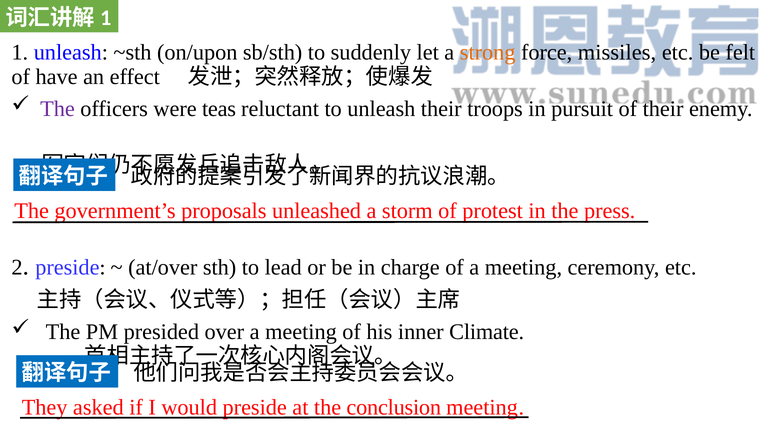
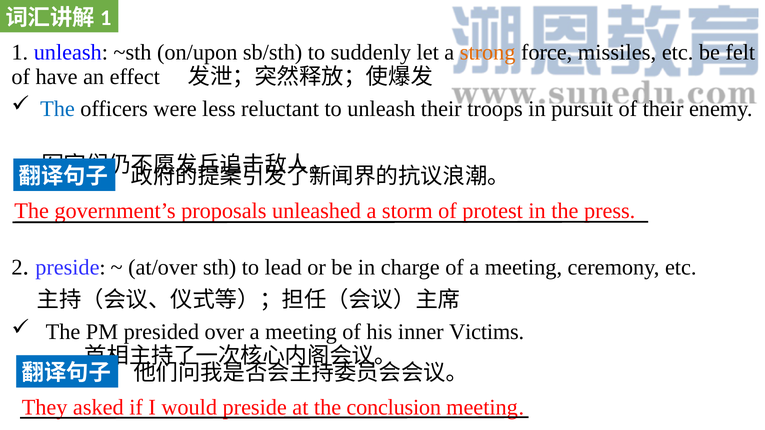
The at (57, 109) colour: purple -> blue
teas: teas -> less
Climate: Climate -> Victims
